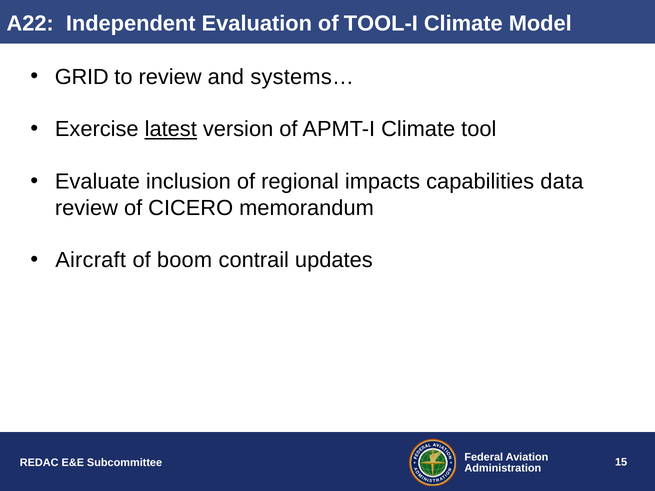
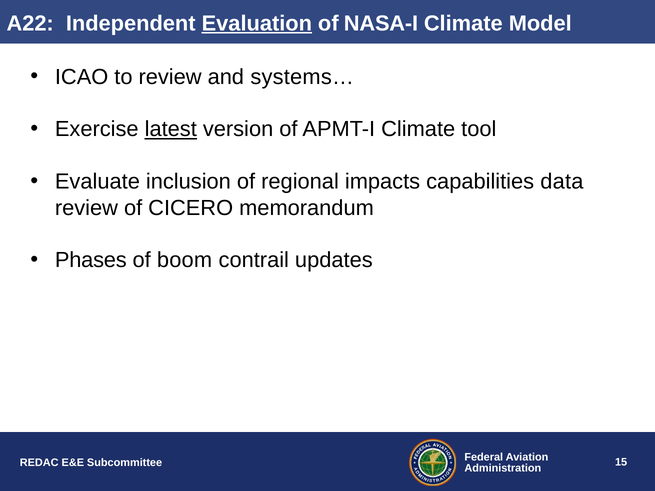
Evaluation underline: none -> present
TOOL-I: TOOL-I -> NASA-I
GRID: GRID -> ICAO
Aircraft: Aircraft -> Phases
